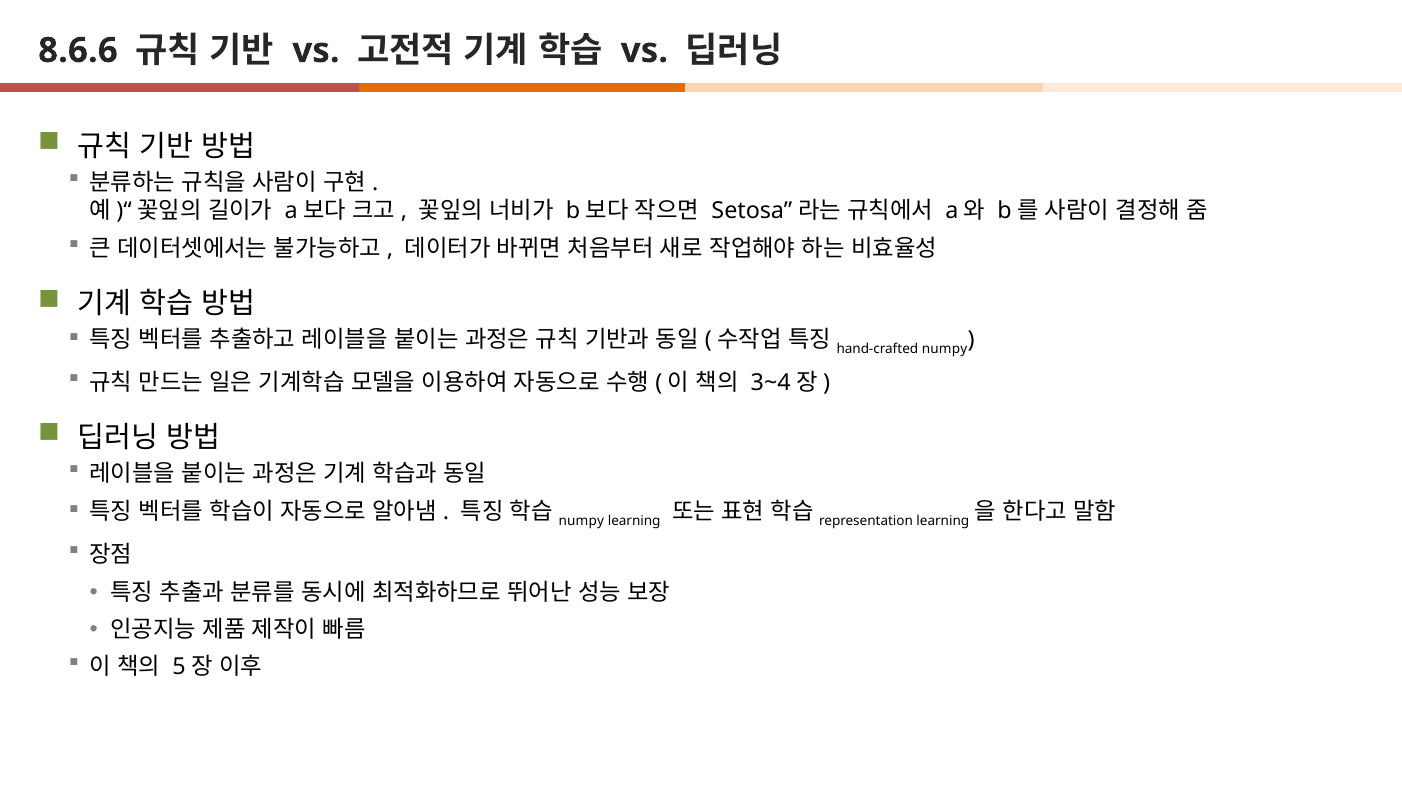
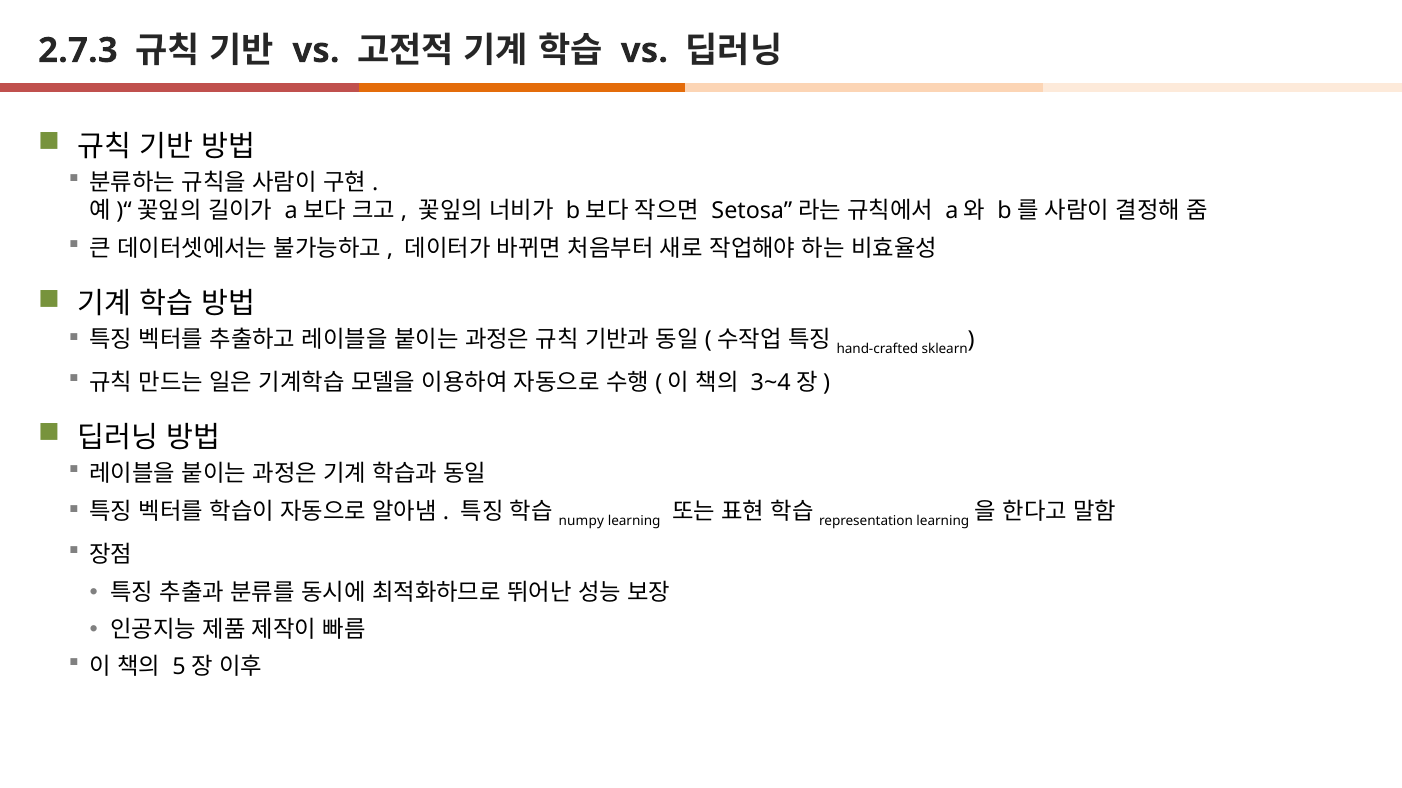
8.6.6: 8.6.6 -> 2.7.3
numpy at (945, 349): numpy -> sklearn
